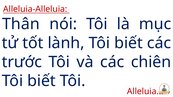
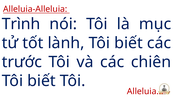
Thân: Thân -> Trình
